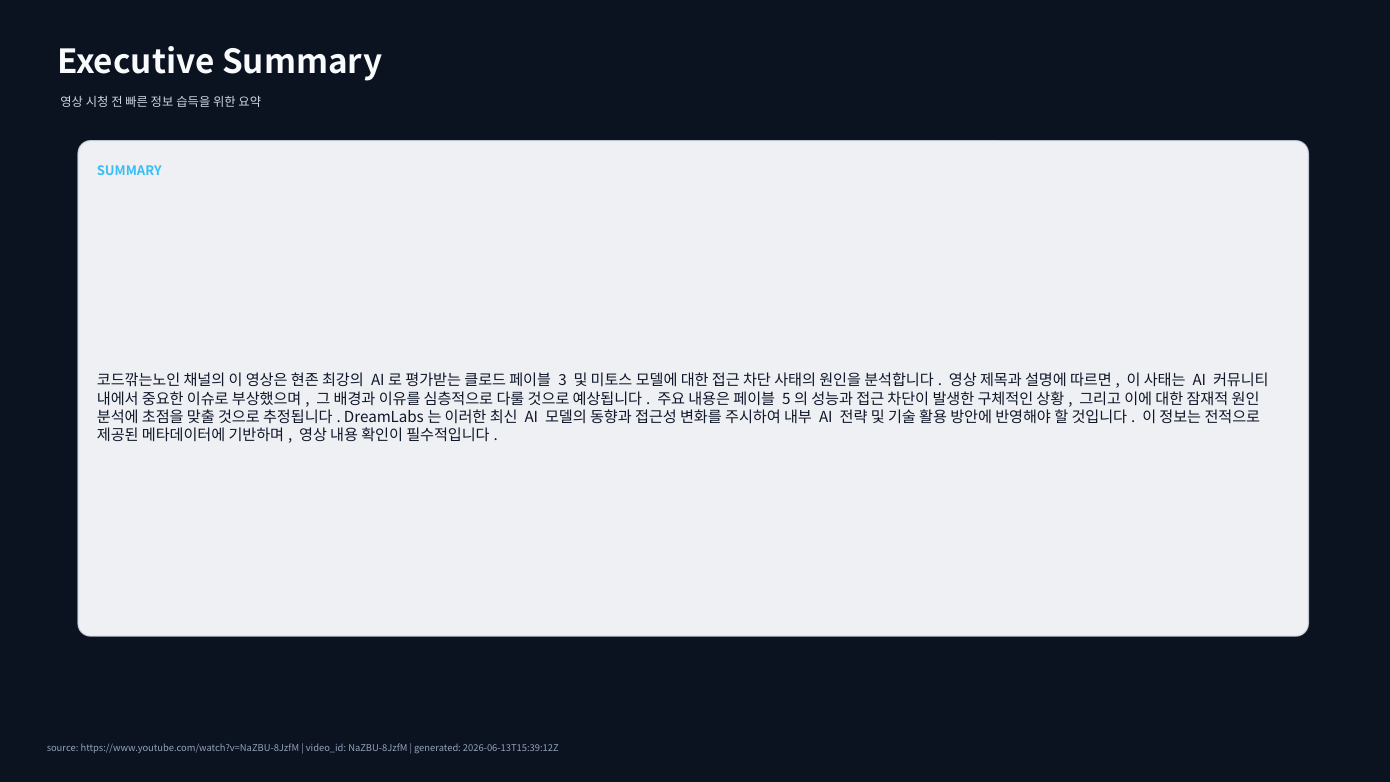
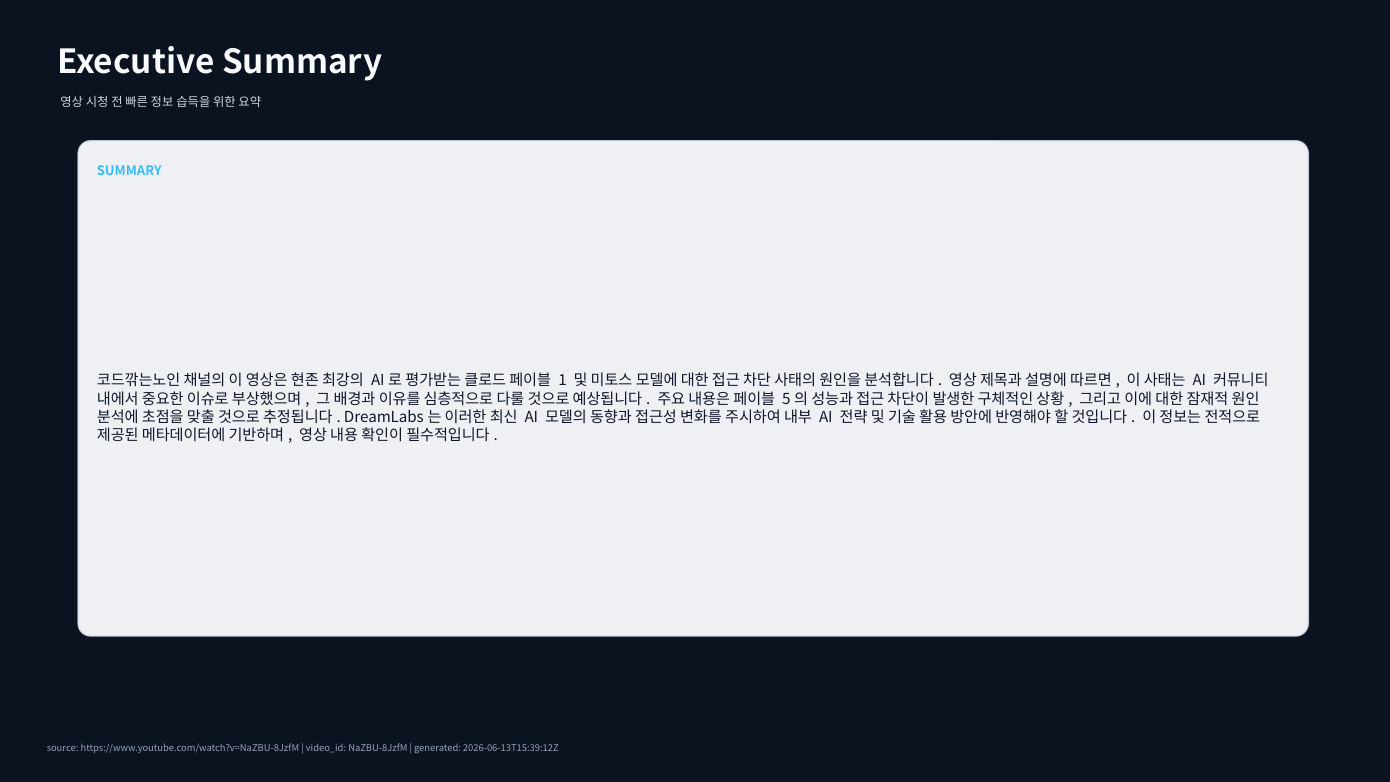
3: 3 -> 1
